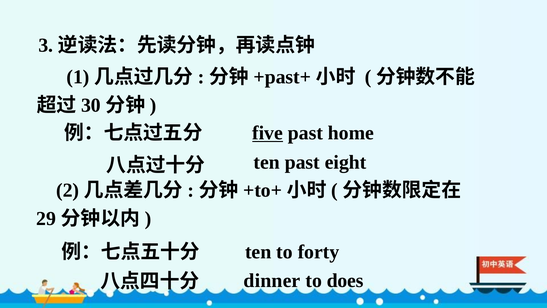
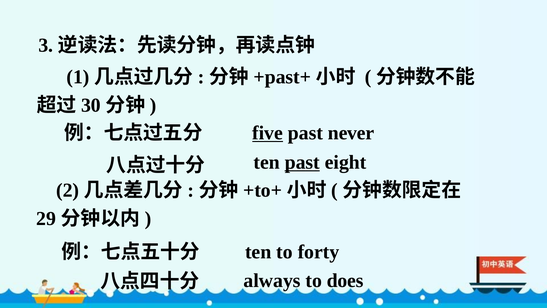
home: home -> never
past at (302, 162) underline: none -> present
dinner: dinner -> always
